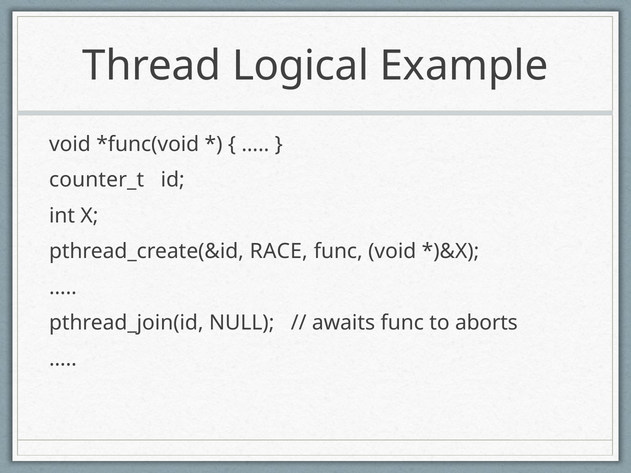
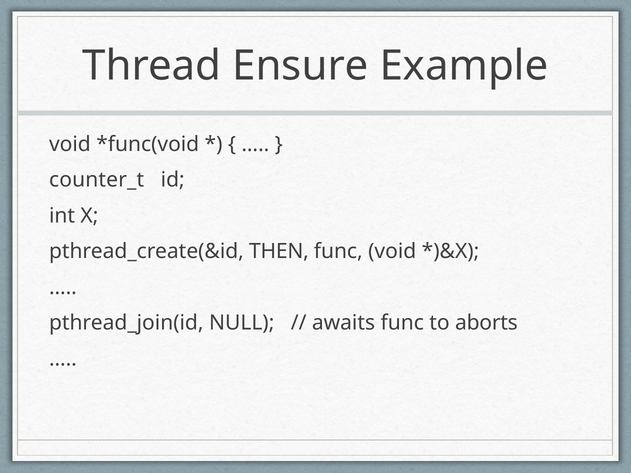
Logical: Logical -> Ensure
RACE: RACE -> THEN
